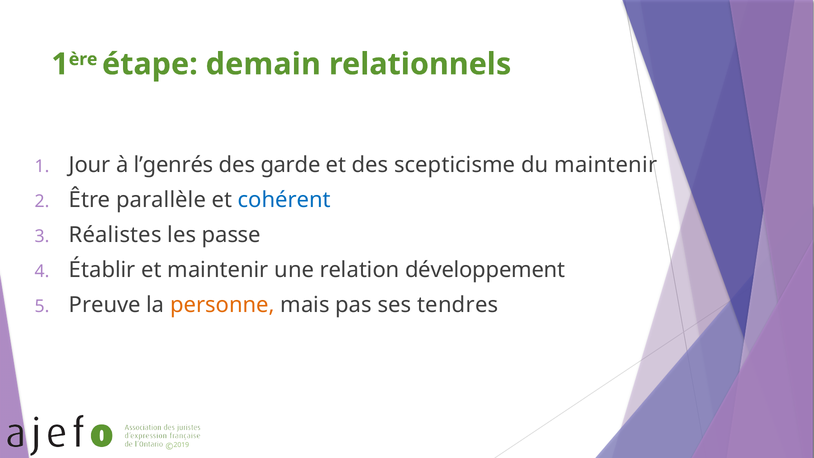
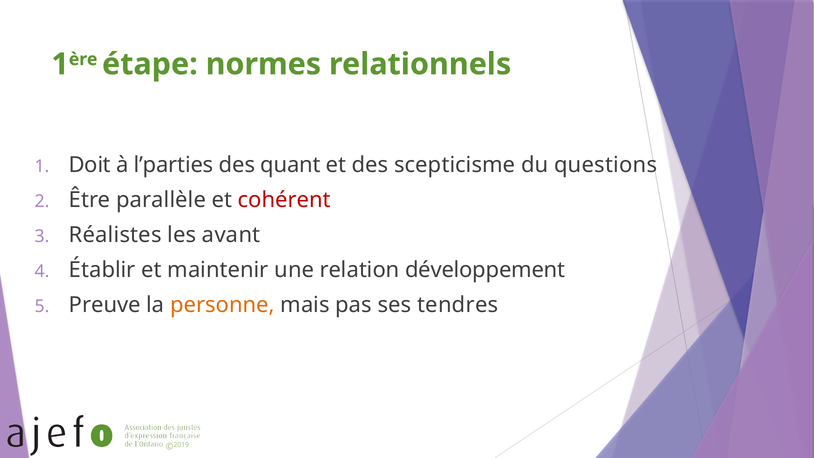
demain: demain -> normes
Jour: Jour -> Doit
l’genrés: l’genrés -> l’parties
garde: garde -> quant
du maintenir: maintenir -> questions
cohérent colour: blue -> red
passe: passe -> avant
